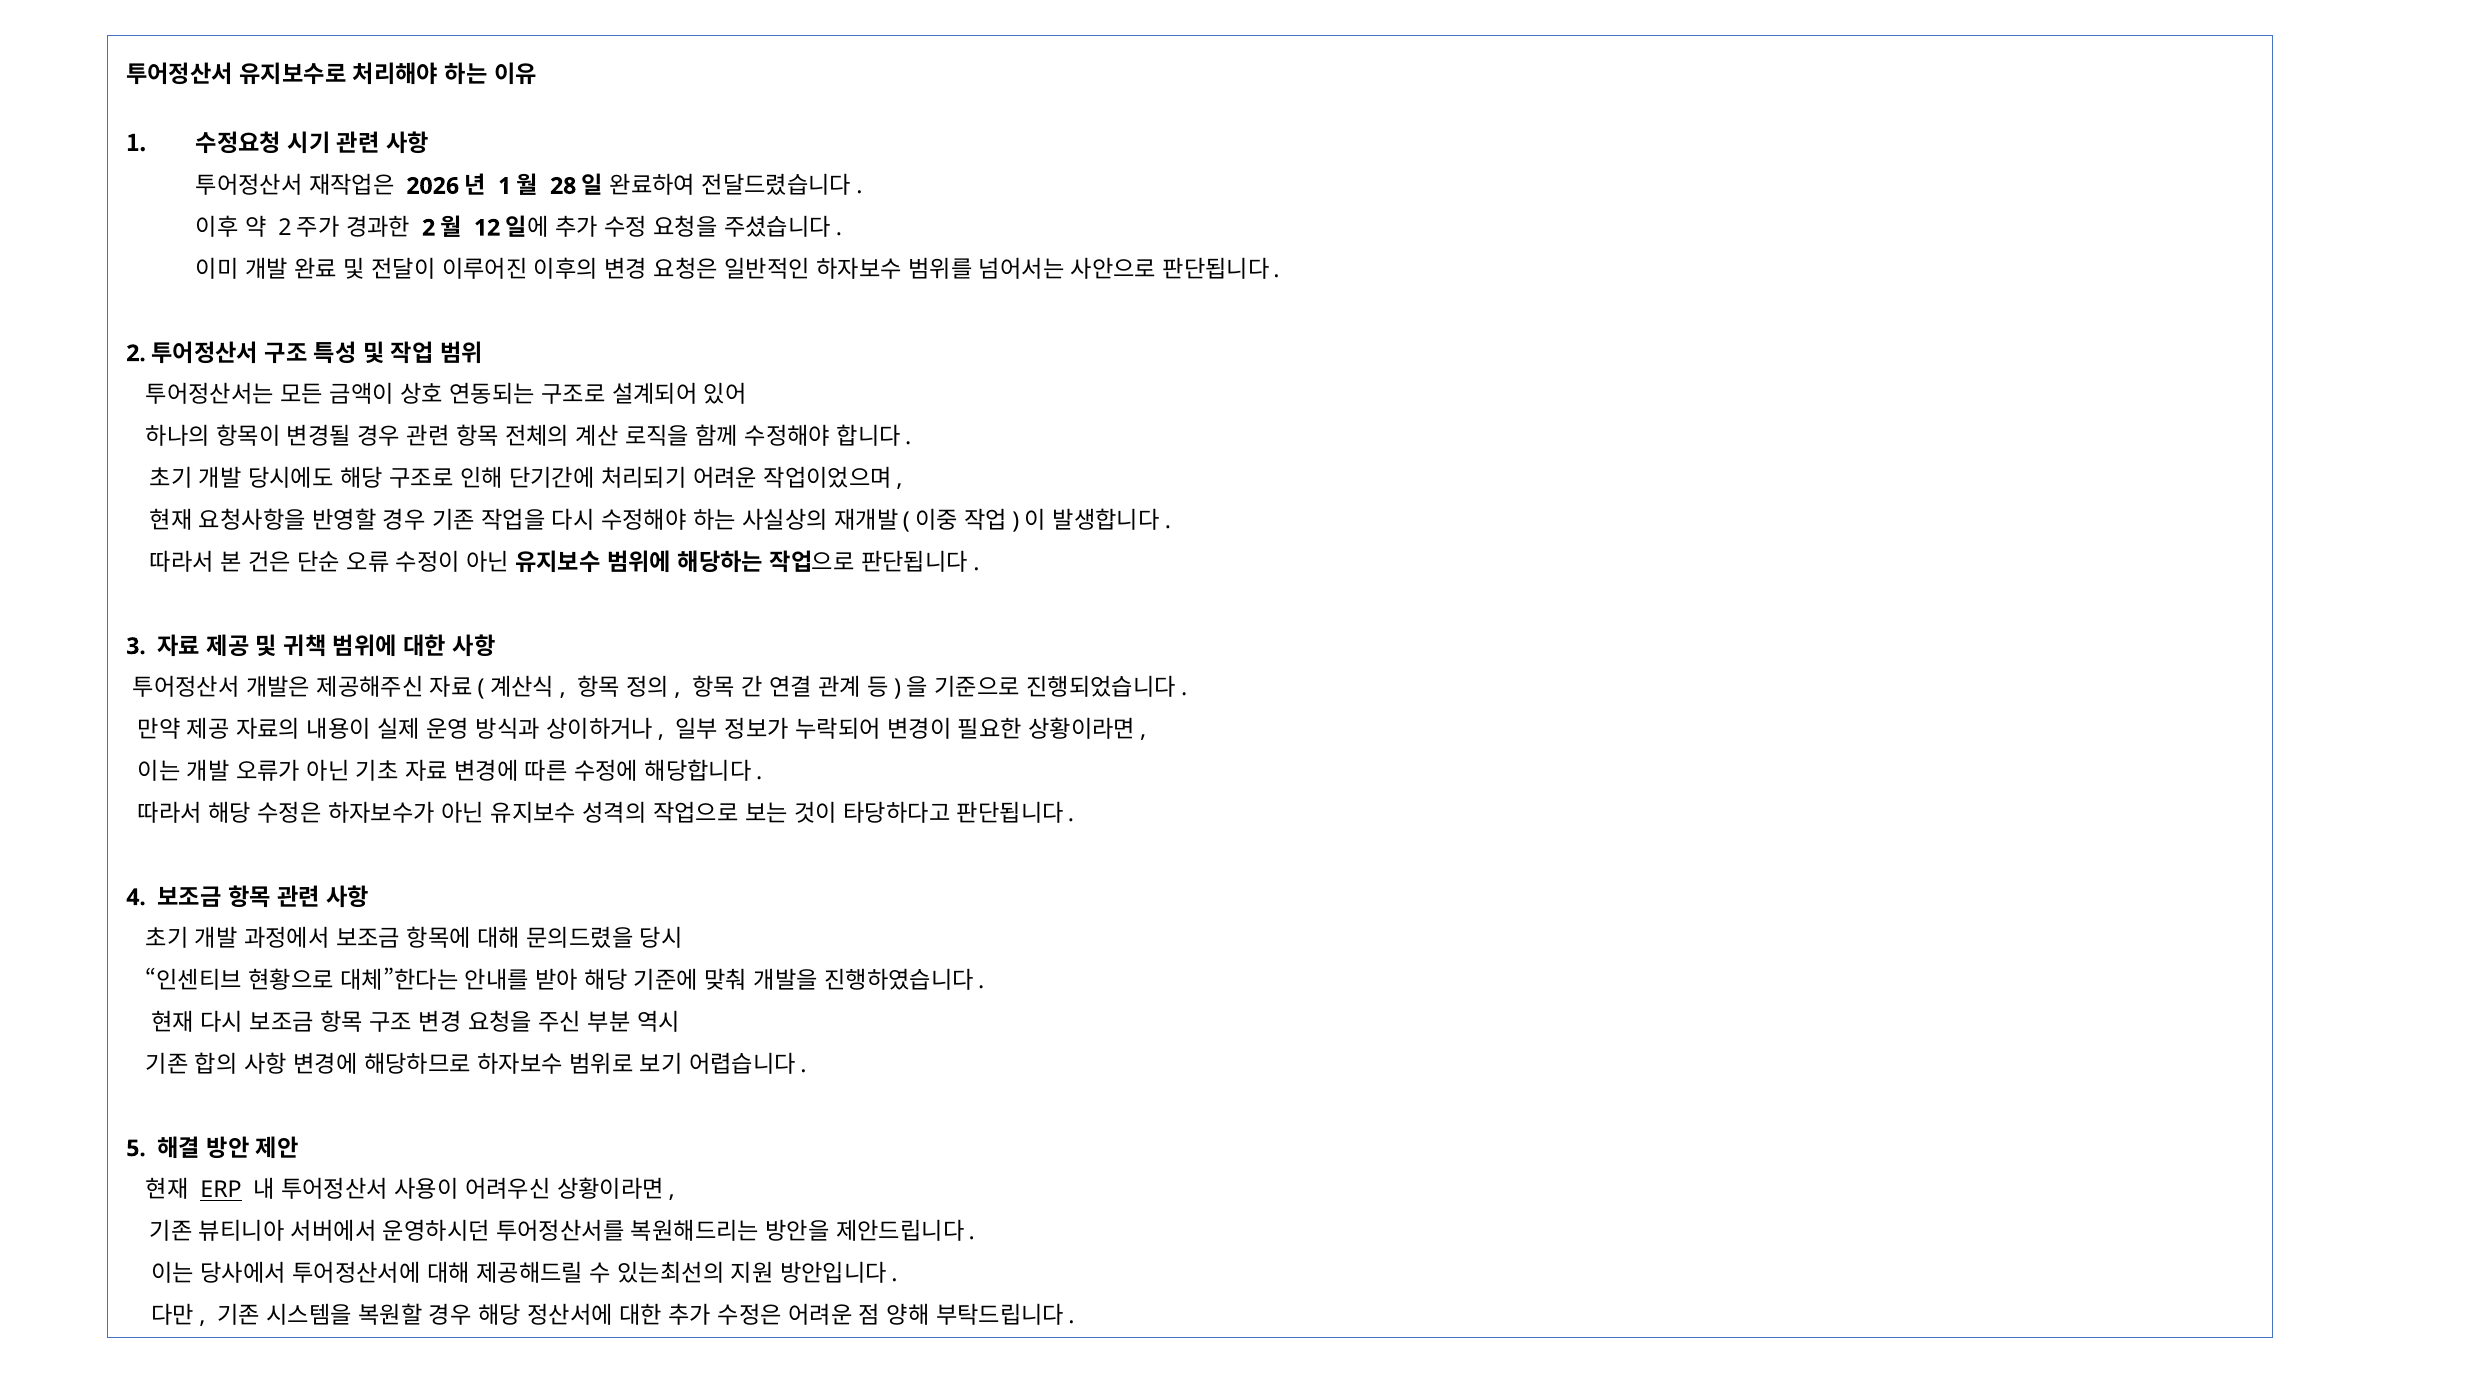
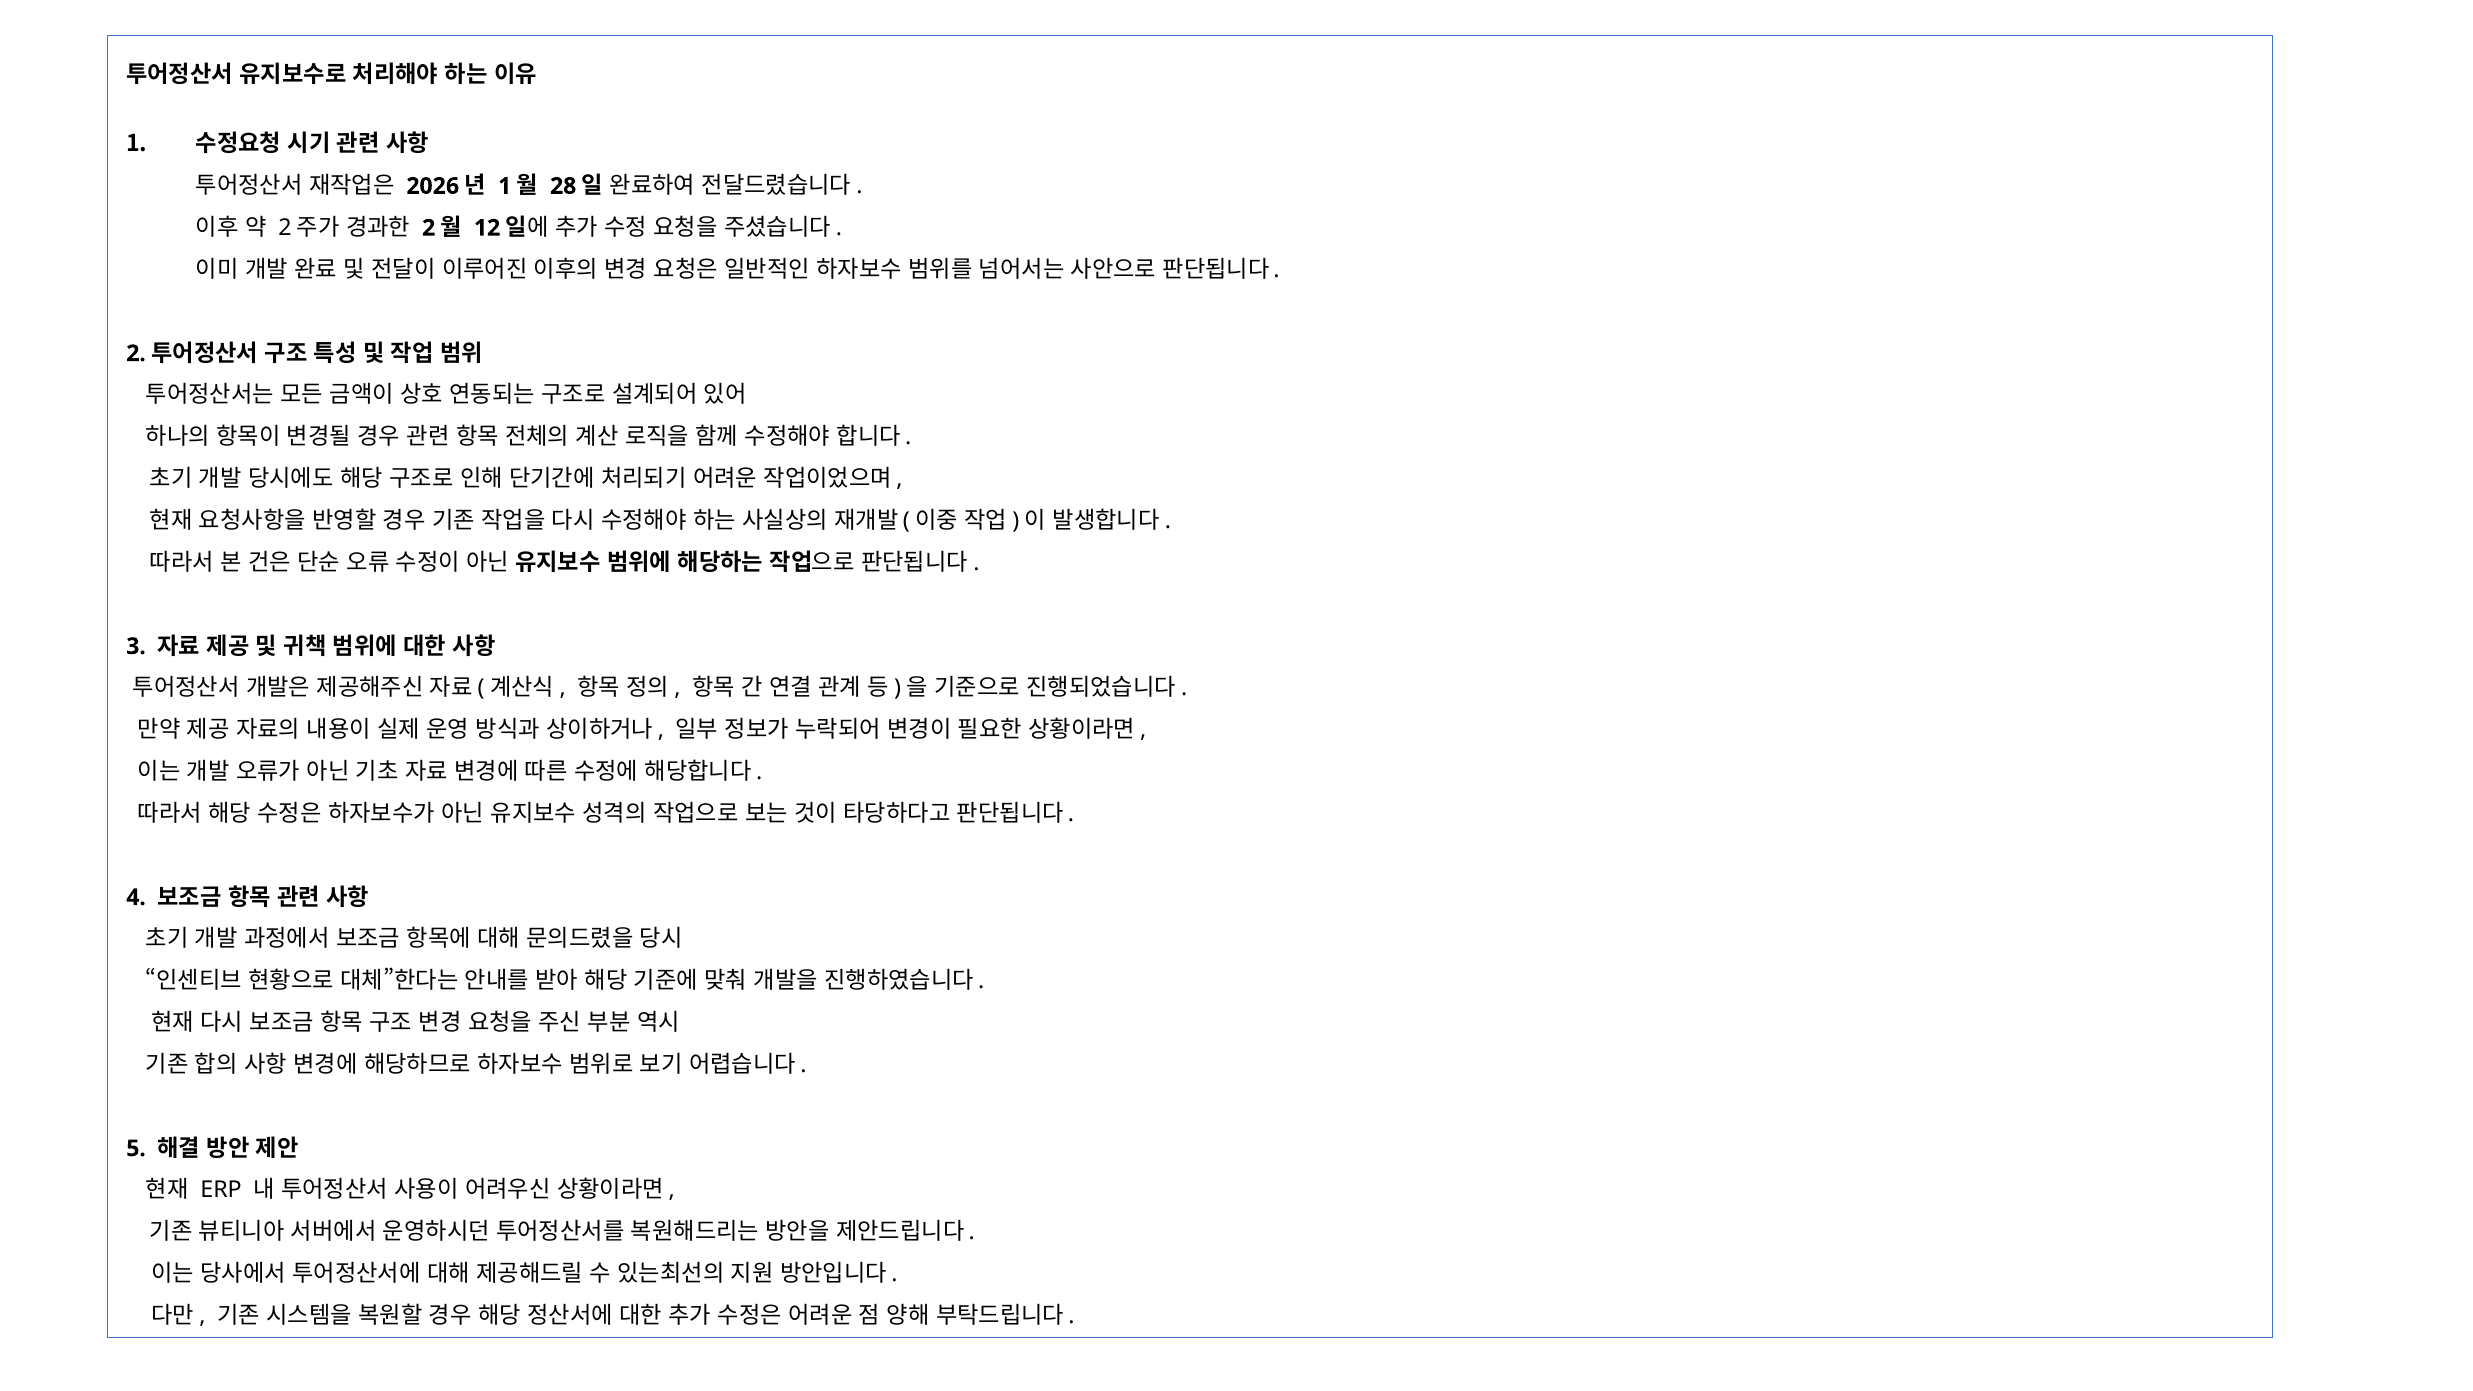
ERP underline: present -> none
